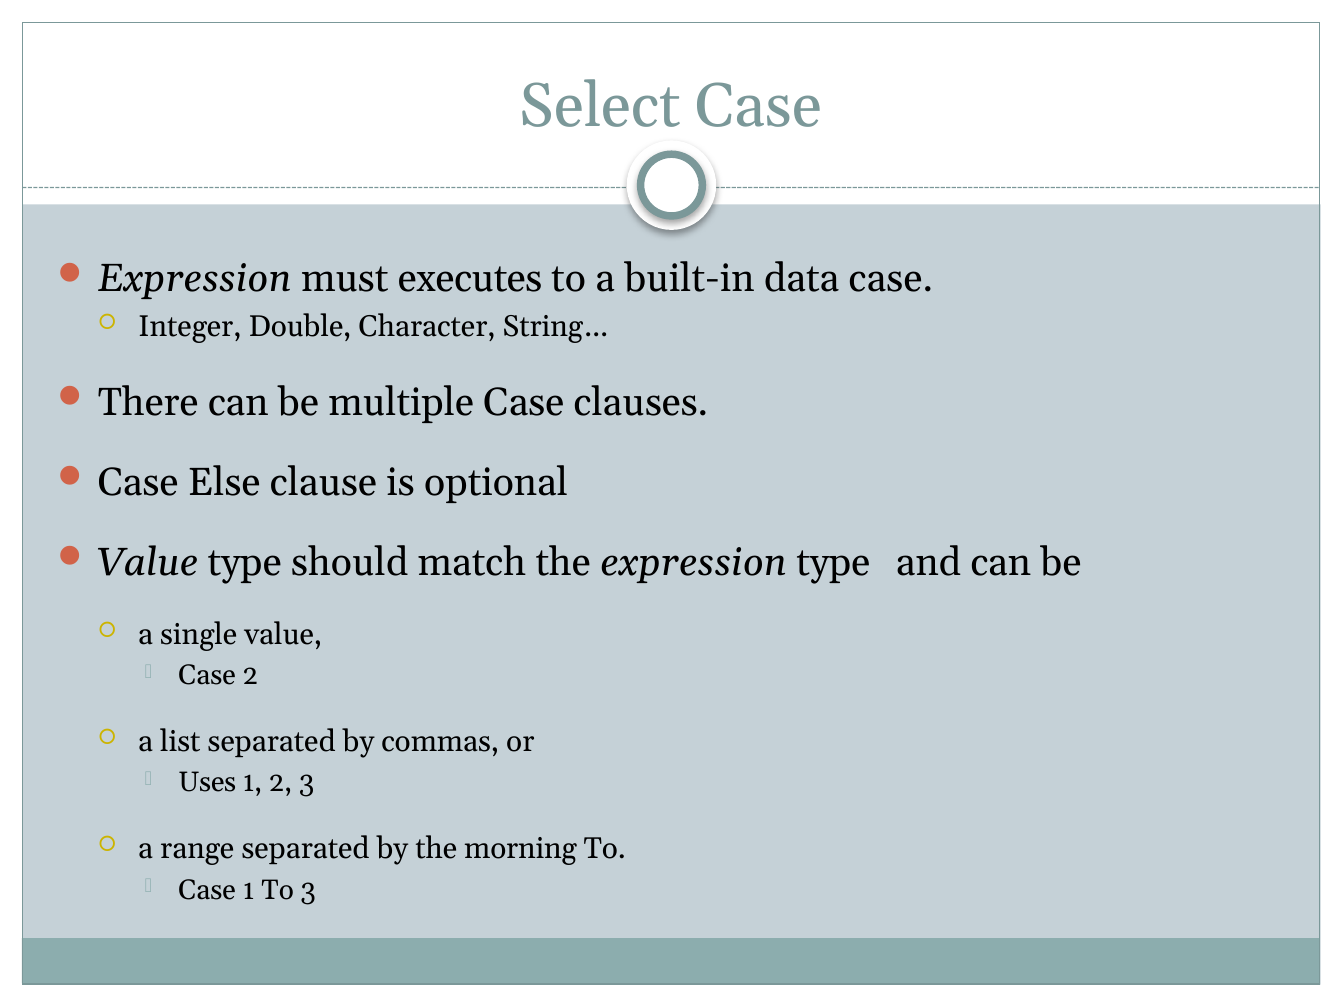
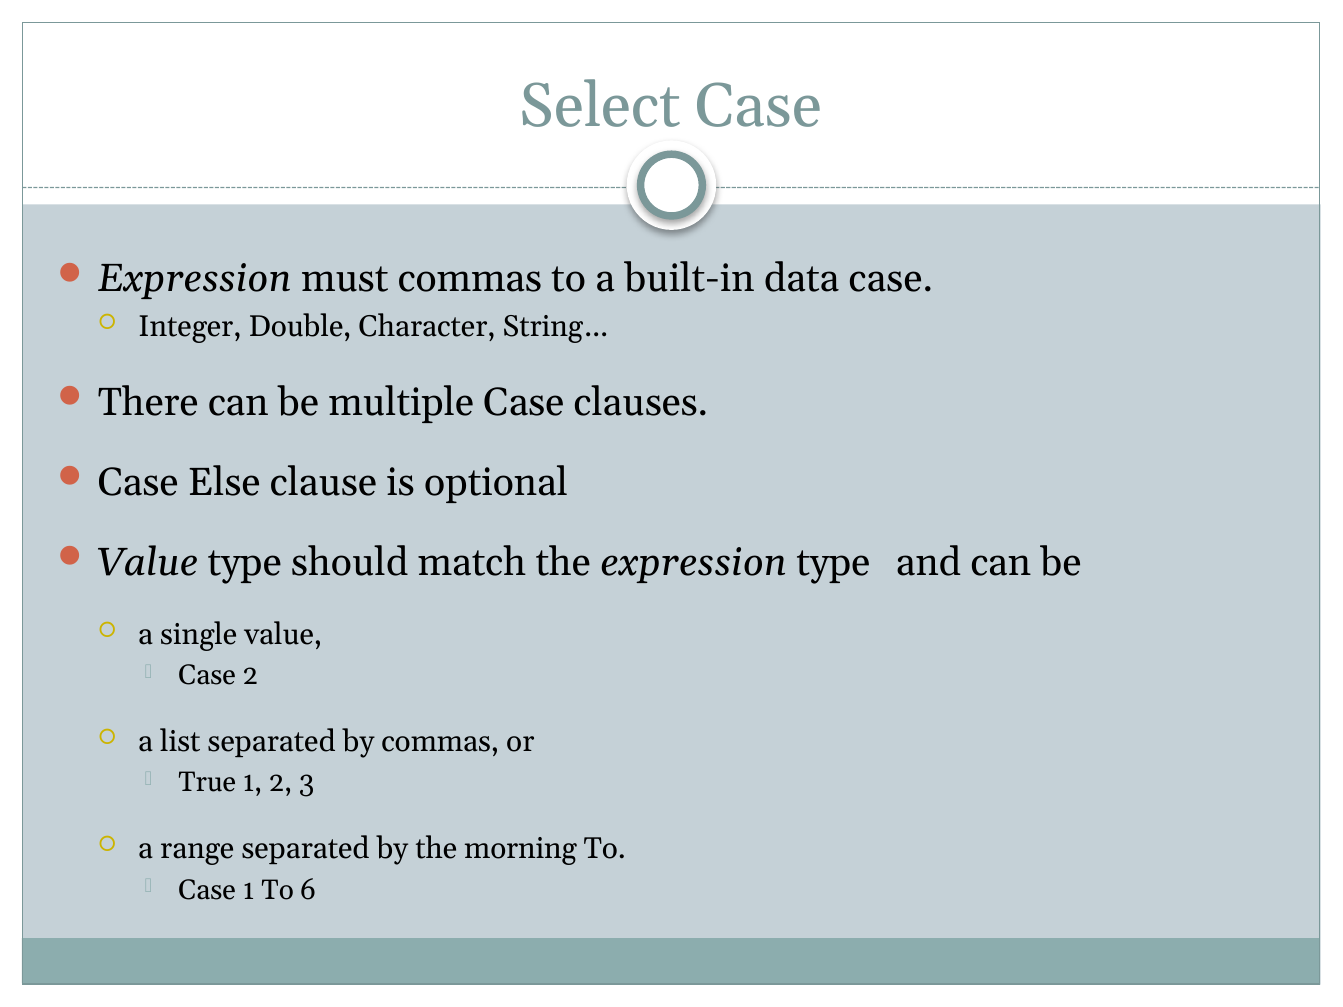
must executes: executes -> commas
Uses: Uses -> True
To 3: 3 -> 6
